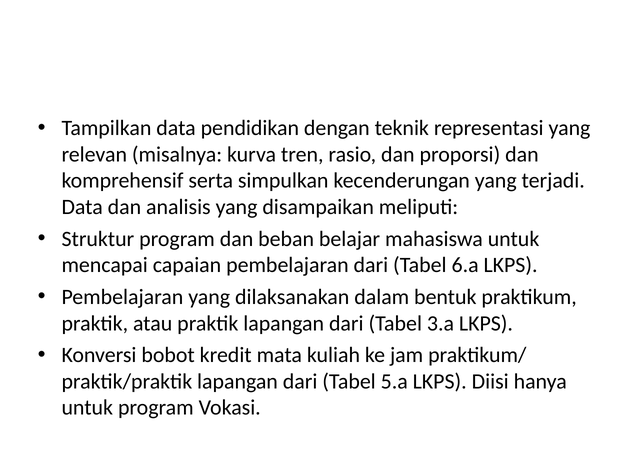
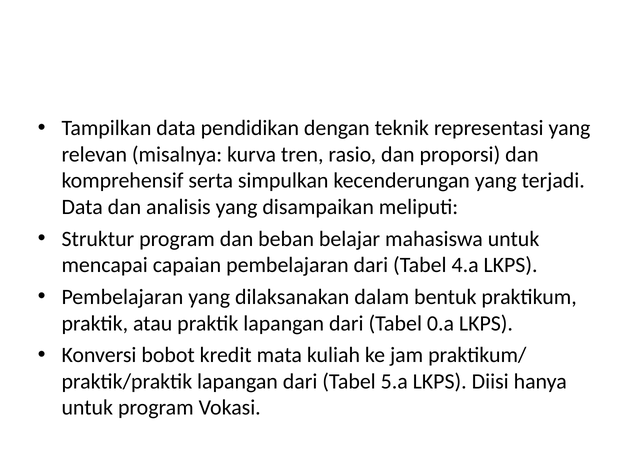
6.a: 6.a -> 4.a
3.a: 3.a -> 0.a
